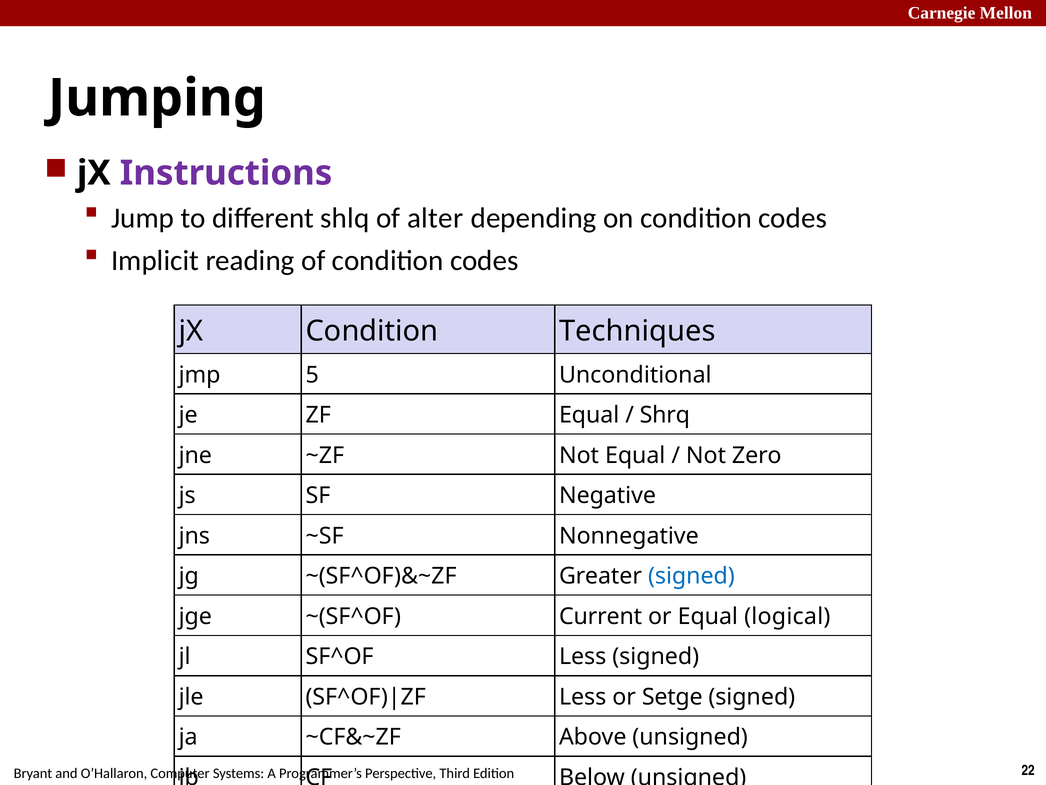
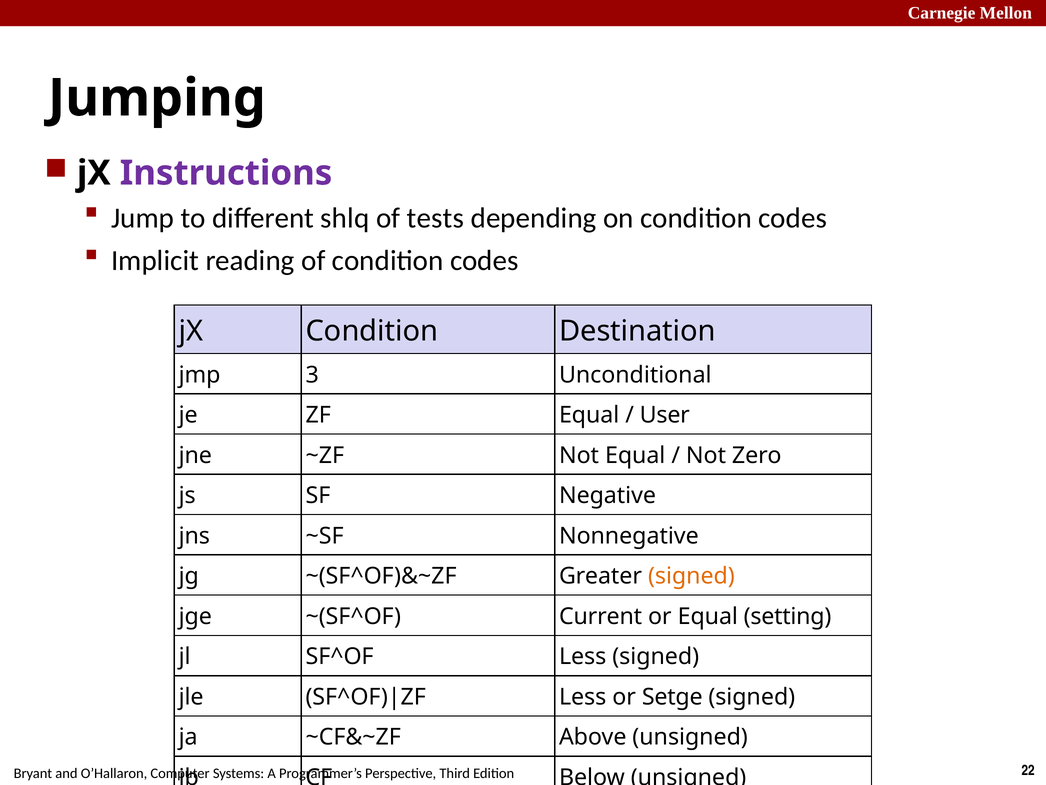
alter: alter -> tests
Techniques: Techniques -> Destination
5: 5 -> 3
Shrq: Shrq -> User
signed at (691, 576) colour: blue -> orange
logical: logical -> setting
